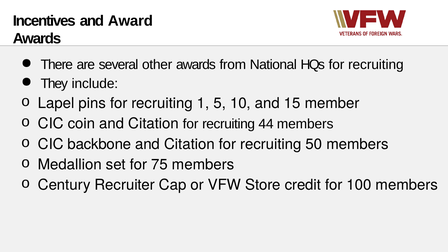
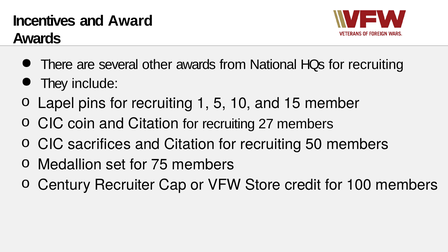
44: 44 -> 27
backbone: backbone -> sacrifices
